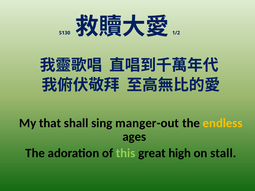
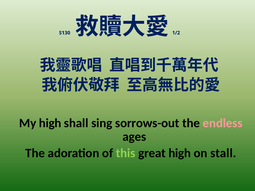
My that: that -> high
manger-out: manger-out -> sorrows-out
endless colour: yellow -> pink
